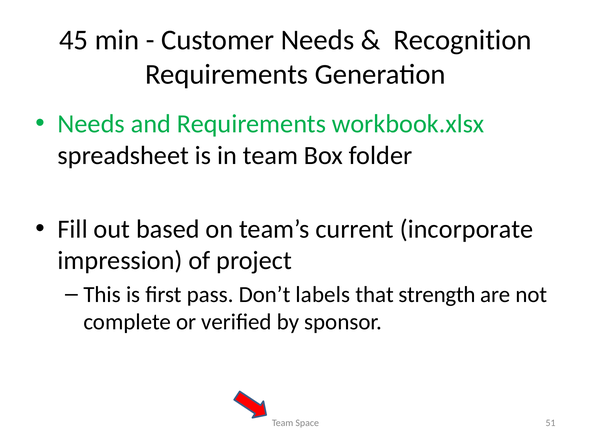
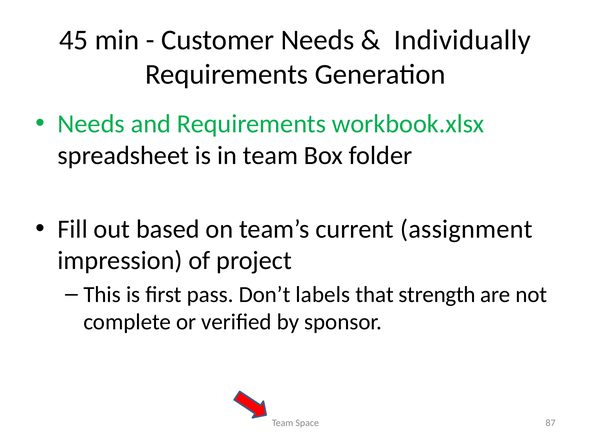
Recognition: Recognition -> Individually
incorporate: incorporate -> assignment
51: 51 -> 87
